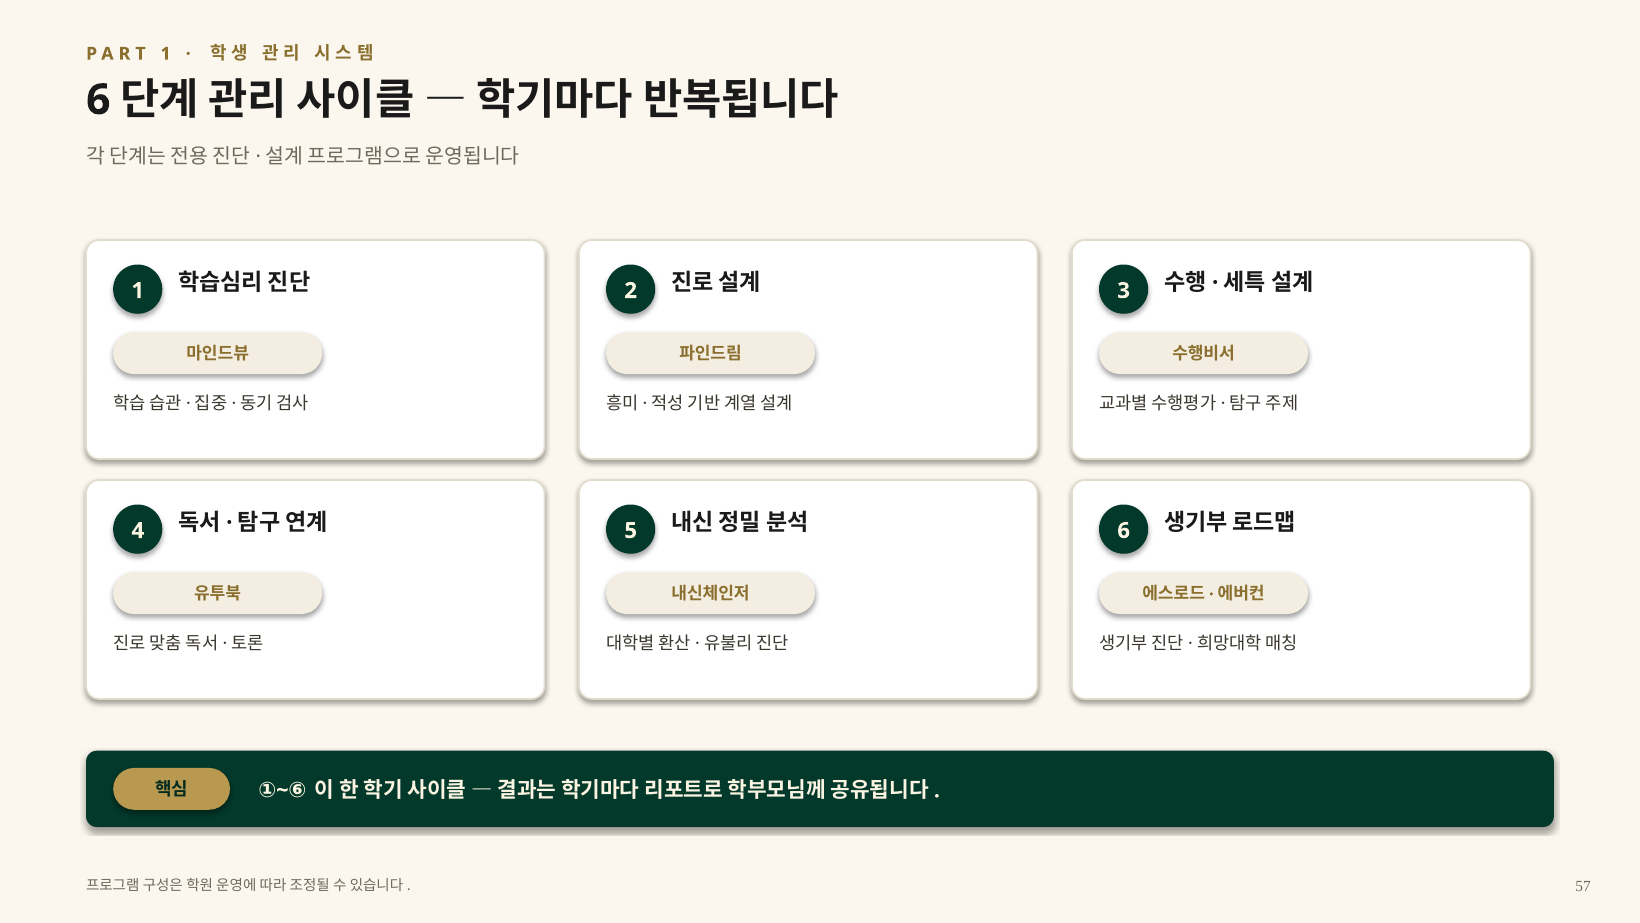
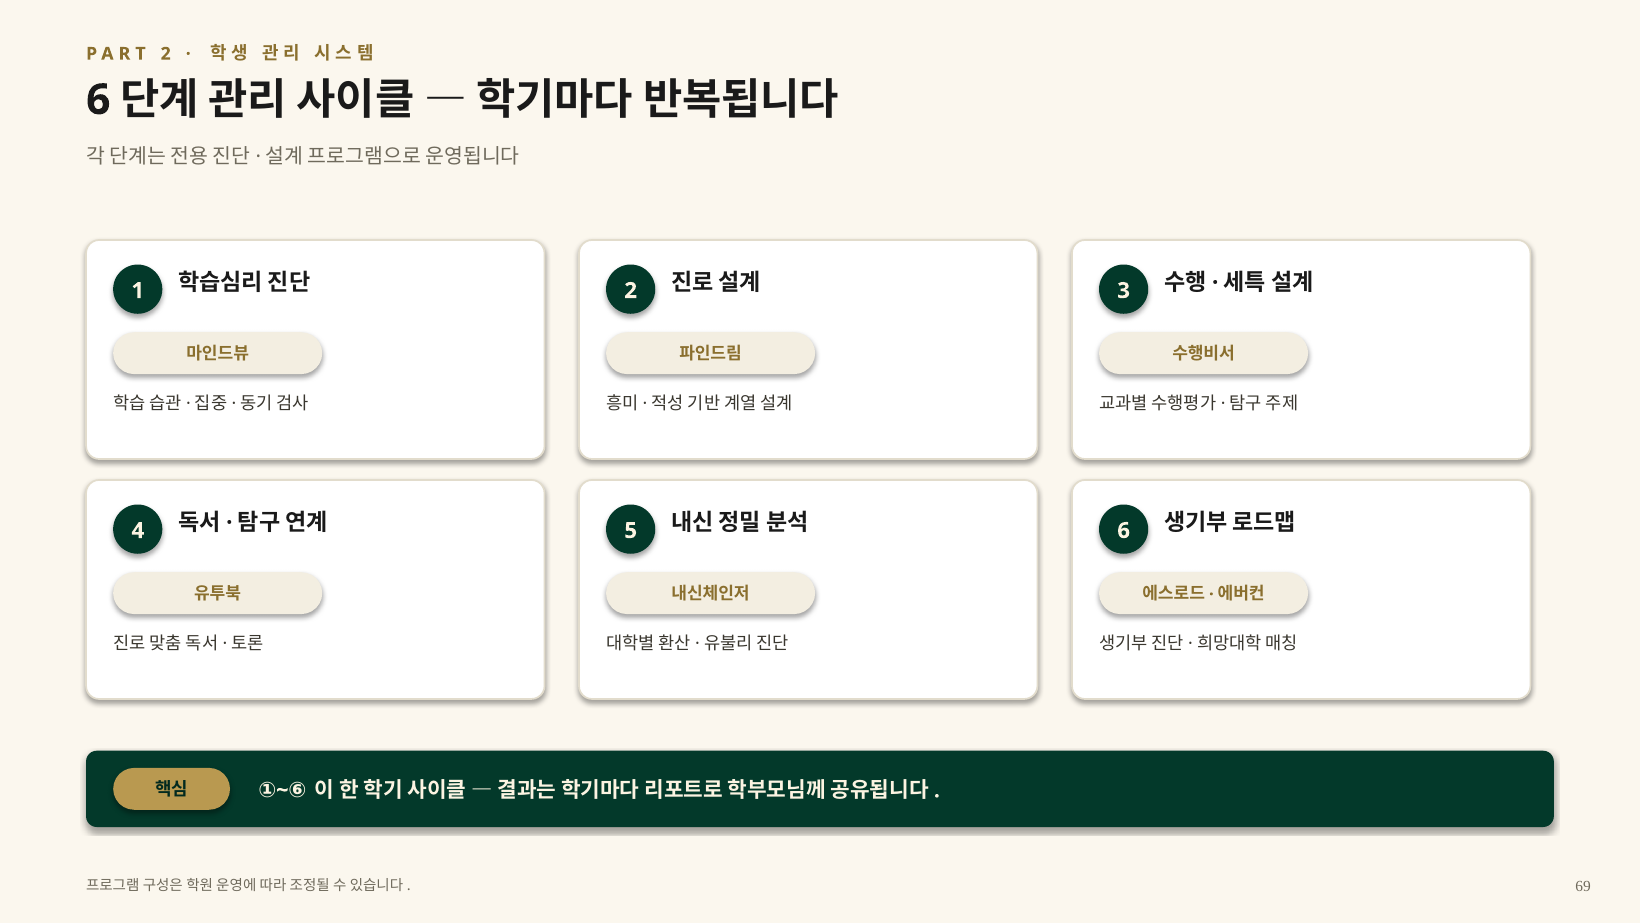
1 at (166, 54): 1 -> 2
57: 57 -> 69
